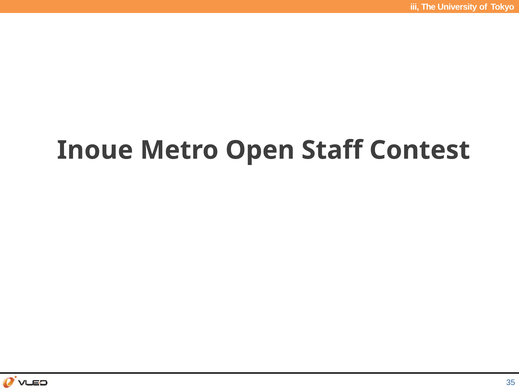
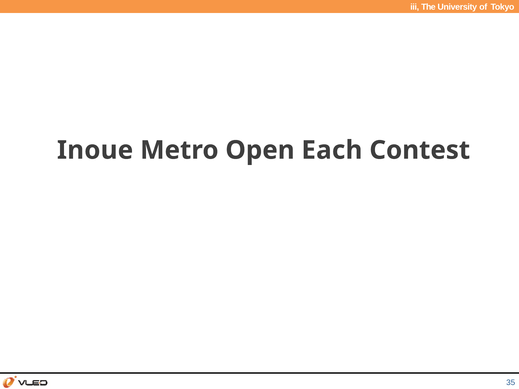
Staff: Staff -> Each
